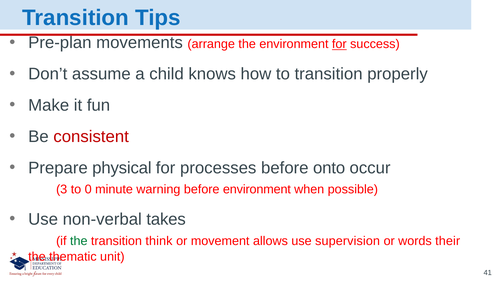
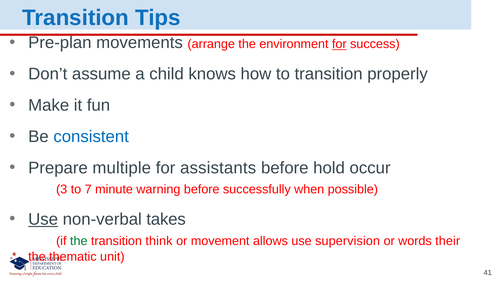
consistent colour: red -> blue
physical: physical -> multiple
processes: processes -> assistants
onto: onto -> hold
0: 0 -> 7
before environment: environment -> successfully
Use at (43, 219) underline: none -> present
